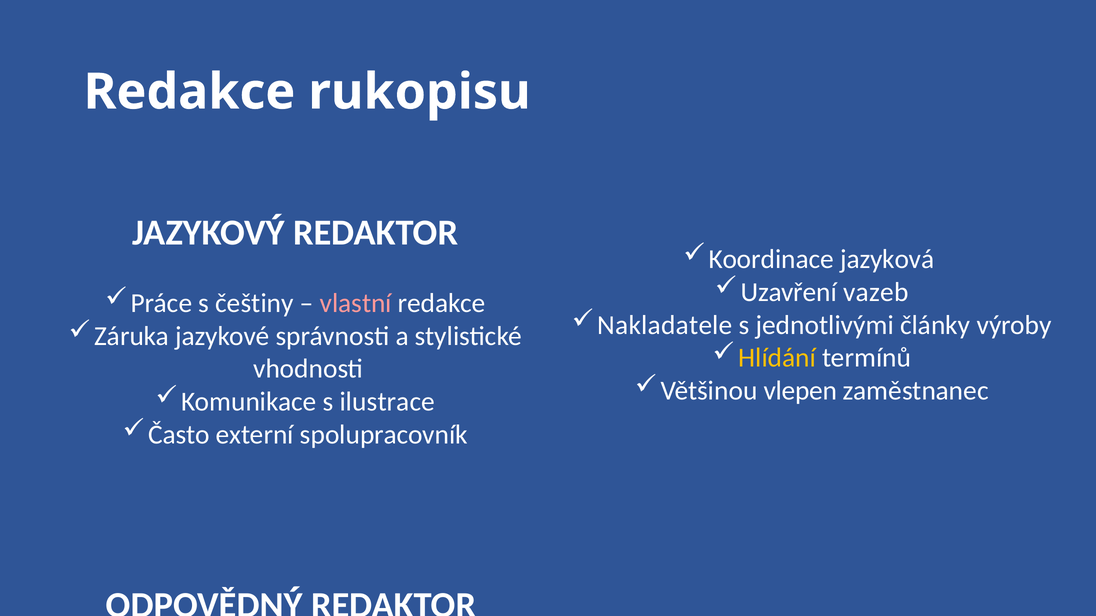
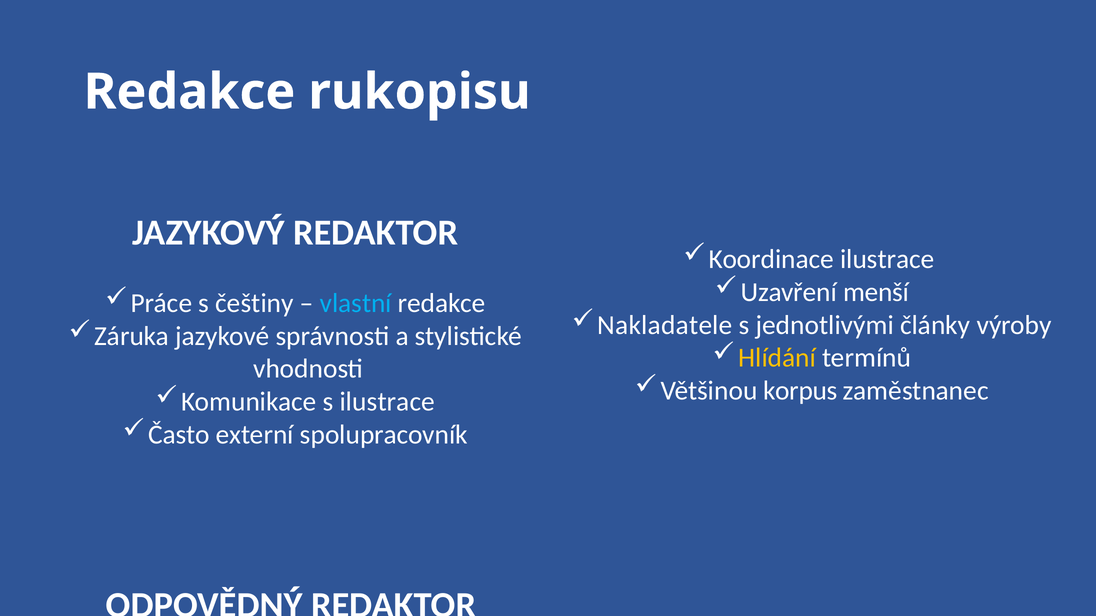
Koordinace jazyková: jazyková -> ilustrace
vazeb: vazeb -> menší
vlastní colour: pink -> light blue
vlepen: vlepen -> korpus
